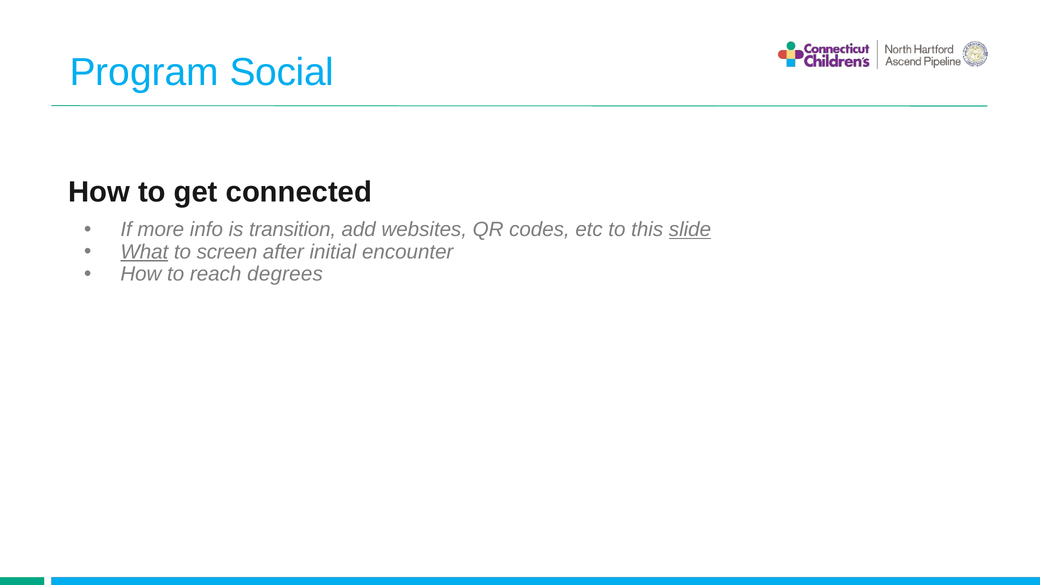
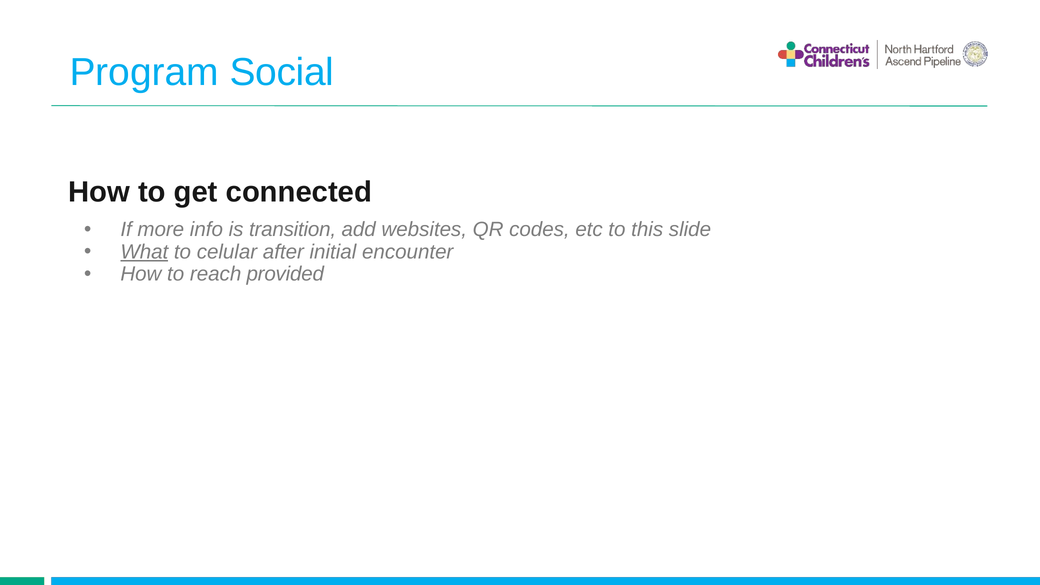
slide underline: present -> none
screen: screen -> celular
degrees: degrees -> provided
